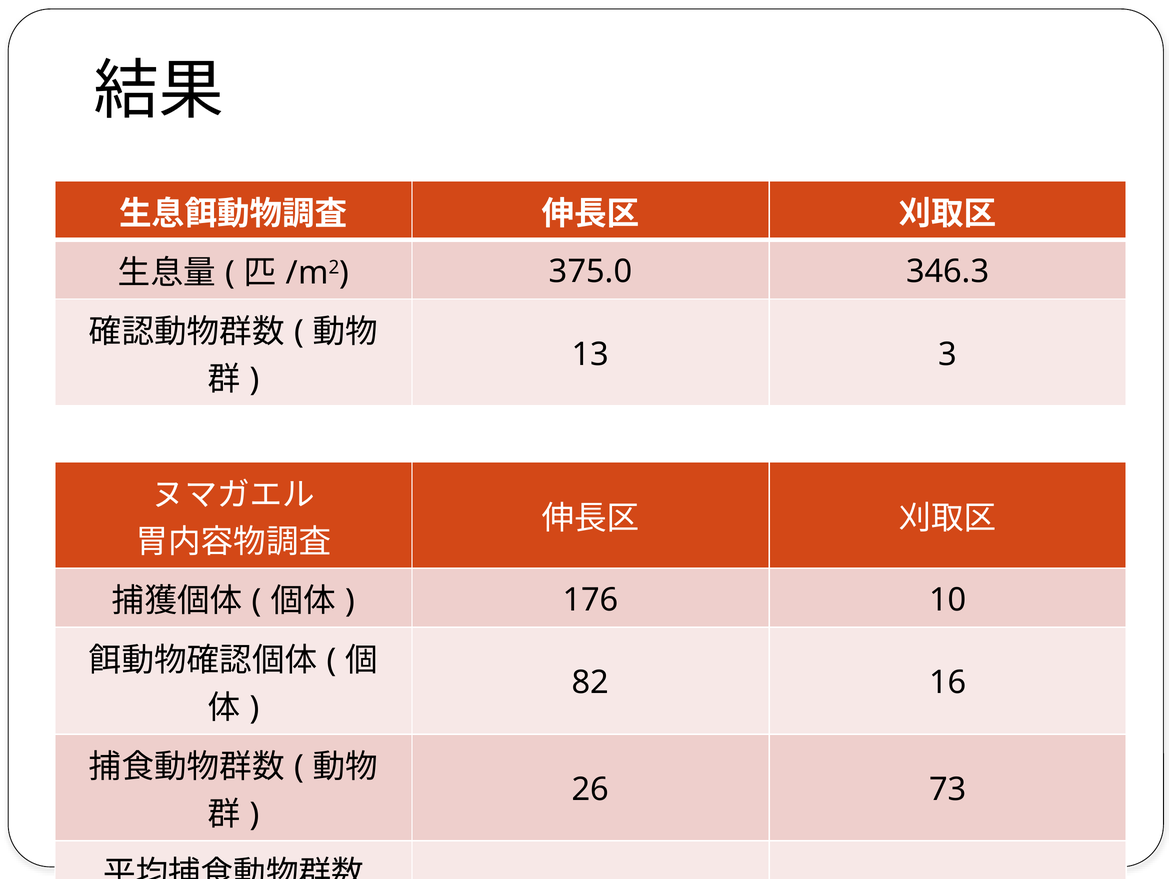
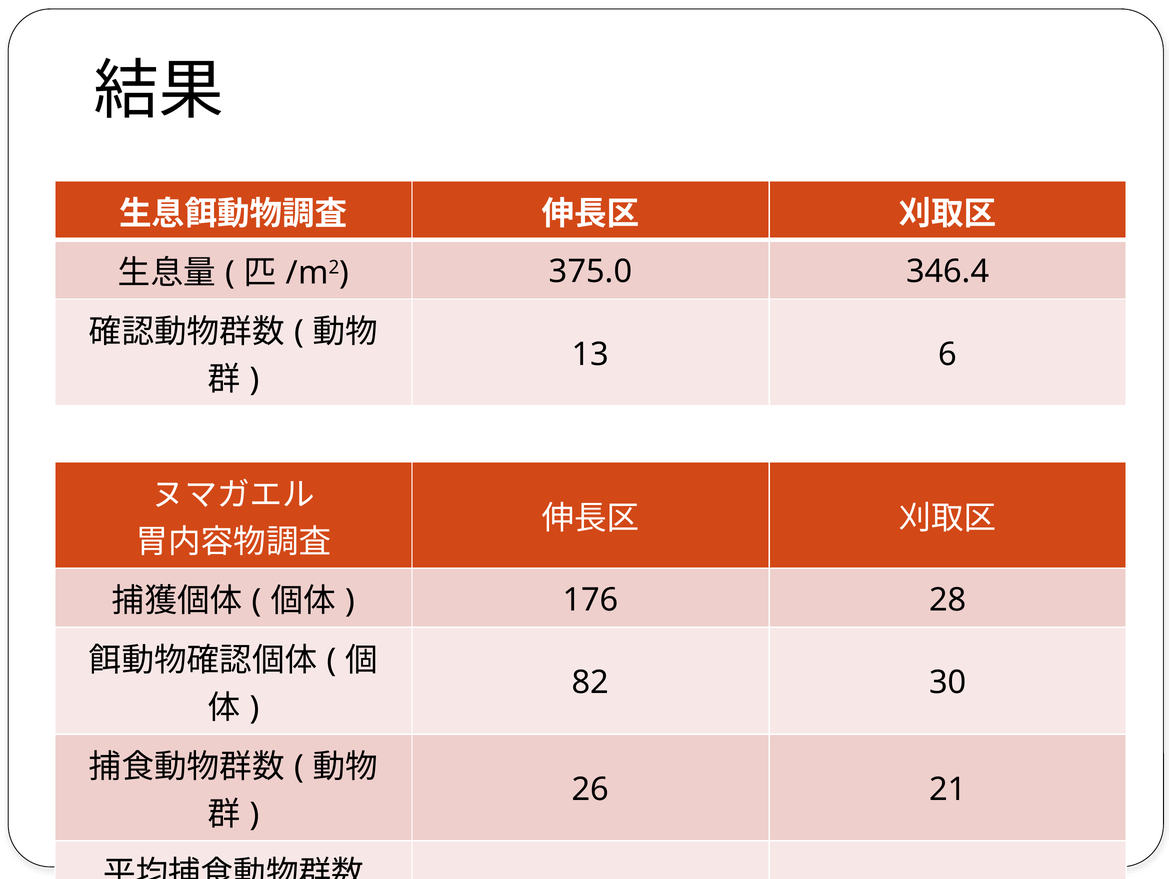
346.3: 346.3 -> 346.4
3: 3 -> 6
10: 10 -> 28
16: 16 -> 30
73: 73 -> 21
